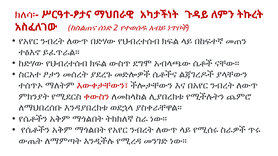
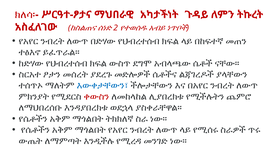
እውቀታቸውን፣ colour: red -> blue
